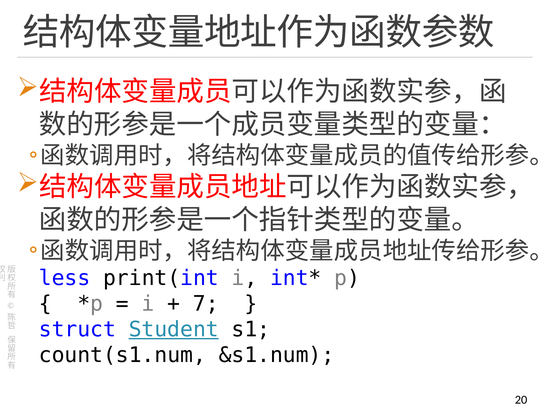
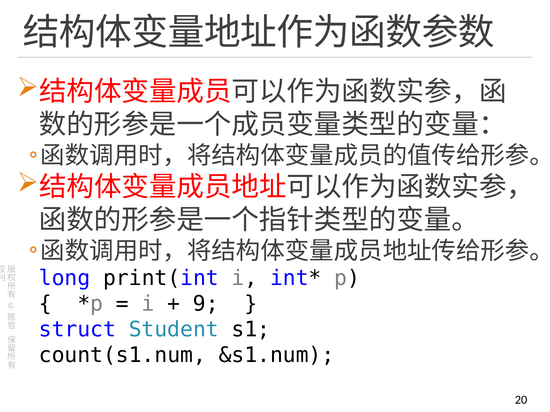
less: less -> long
7: 7 -> 9
Student underline: present -> none
